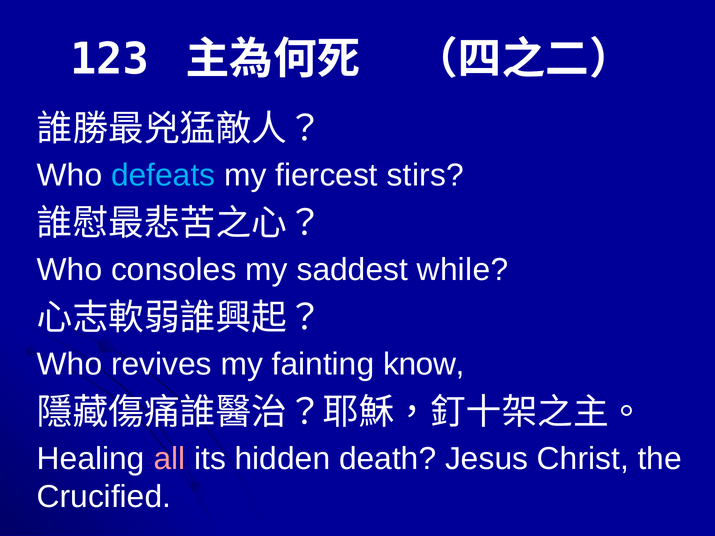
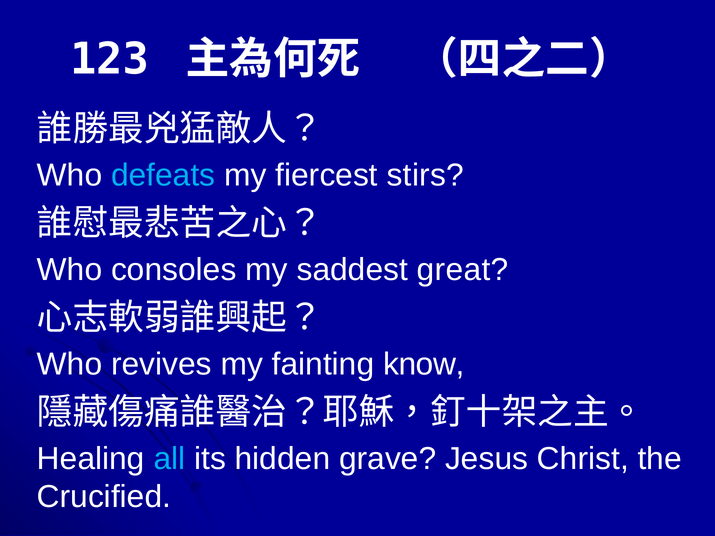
while: while -> great
all colour: pink -> light blue
death: death -> grave
